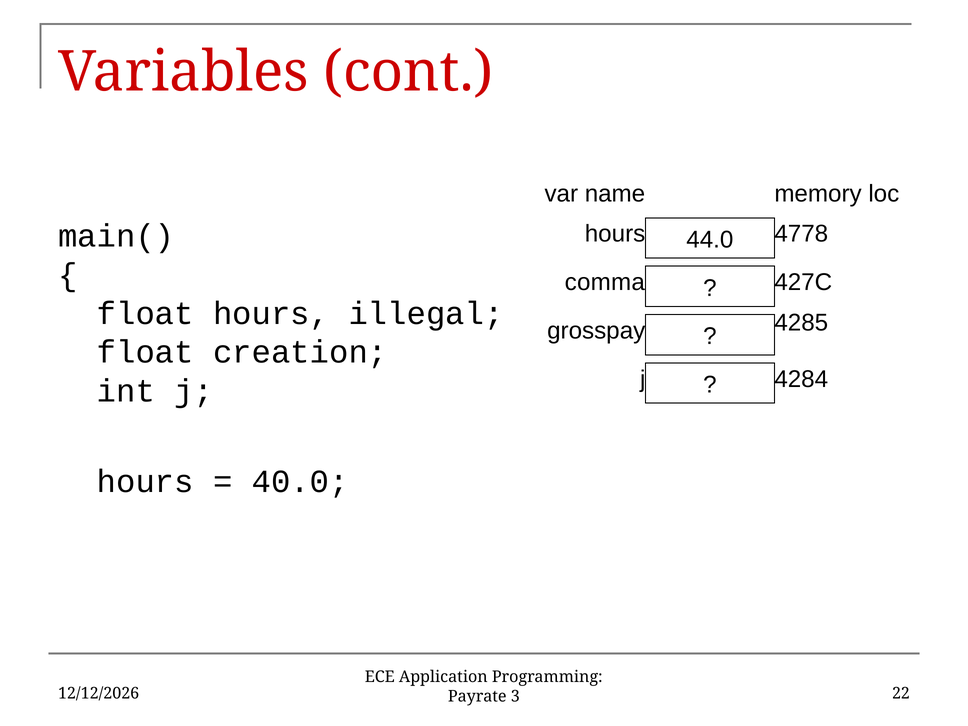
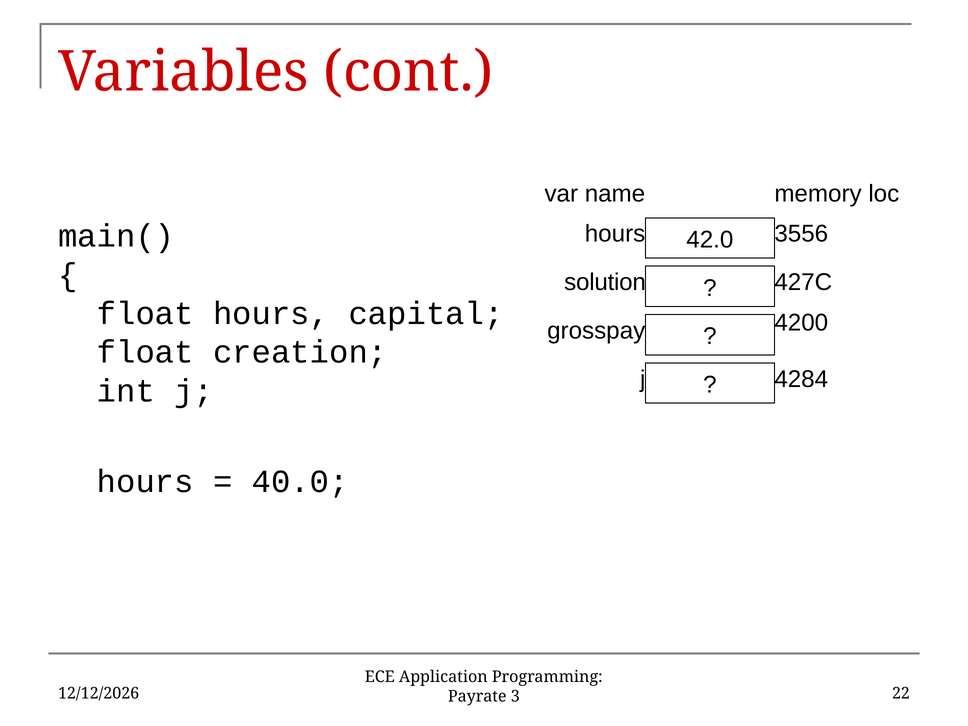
4778: 4778 -> 3556
44.0: 44.0 -> 42.0
comma: comma -> solution
illegal: illegal -> capital
4285: 4285 -> 4200
